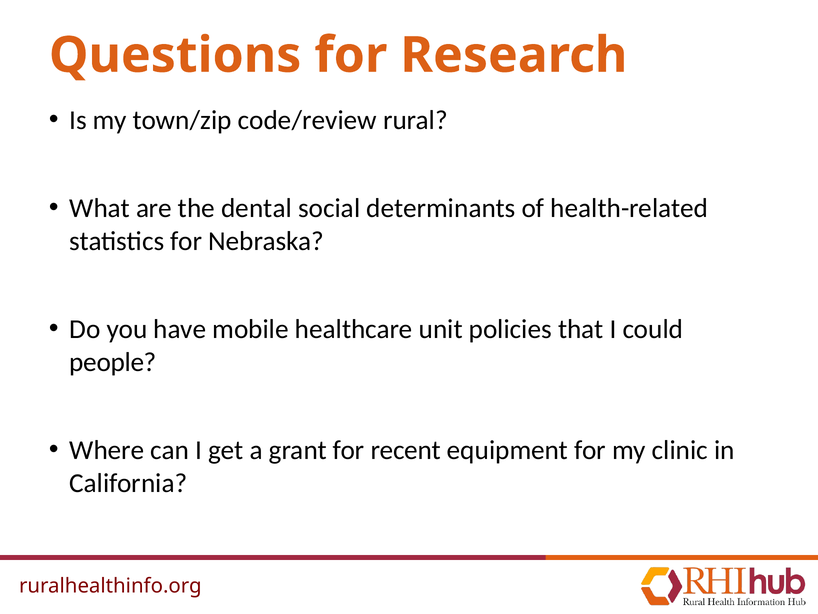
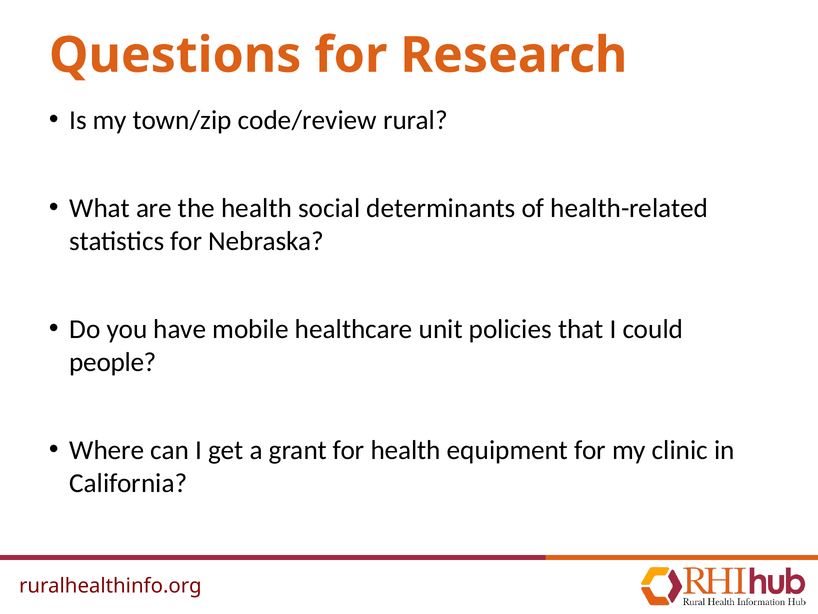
the dental: dental -> health
for recent: recent -> health
